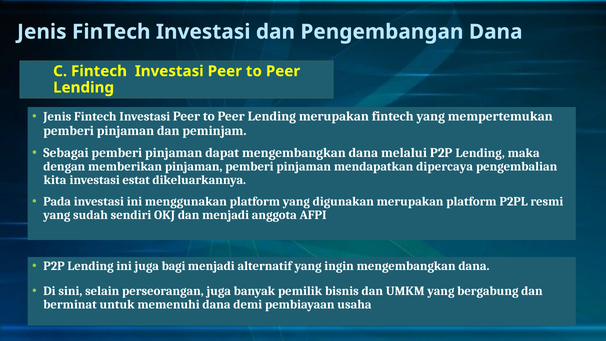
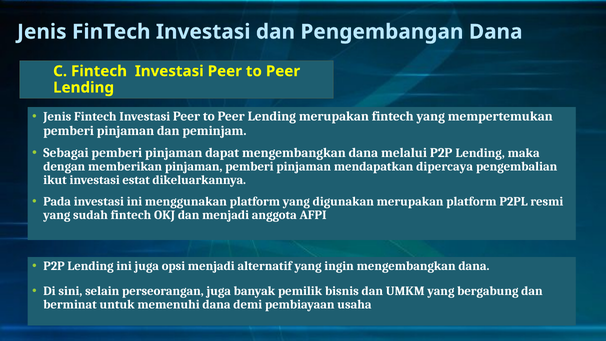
kita: kita -> ikut
sudah sendiri: sendiri -> fintech
bagi: bagi -> opsi
